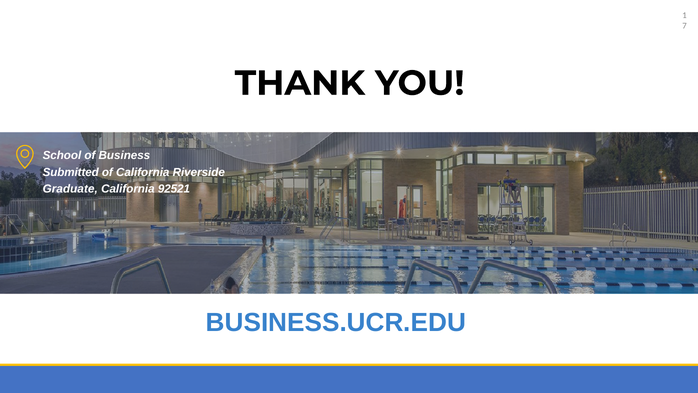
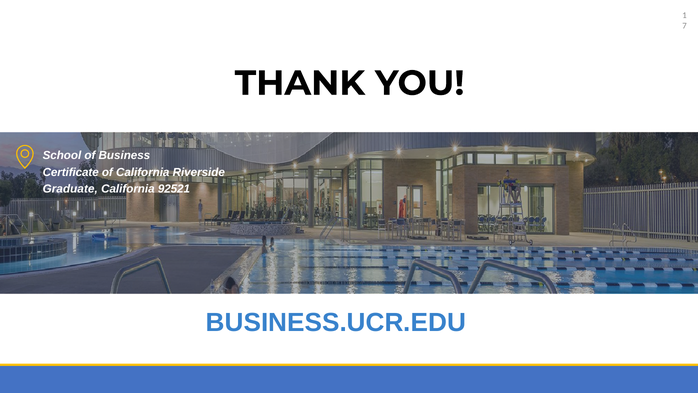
Submitted: Submitted -> Certificate
